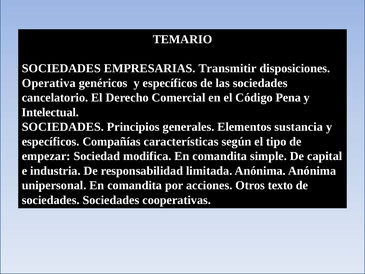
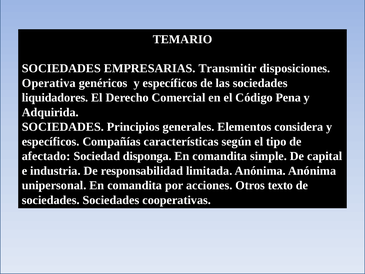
cancelatorio: cancelatorio -> liquidadores
Intelectual: Intelectual -> Adquirida
sustancia: sustancia -> considera
empezar: empezar -> afectado
modifica: modifica -> disponga
